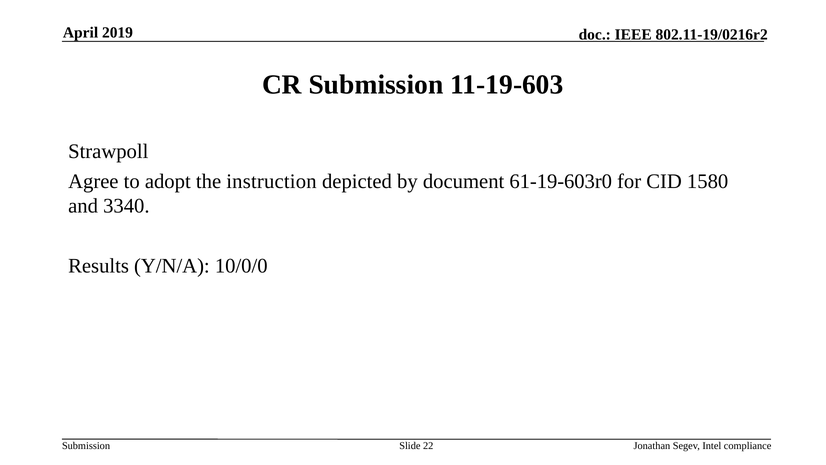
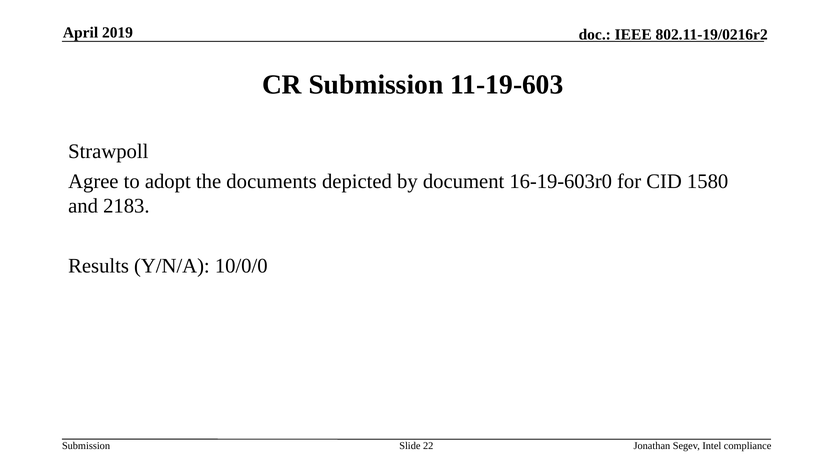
instruction: instruction -> documents
61-19-603r0: 61-19-603r0 -> 16-19-603r0
3340: 3340 -> 2183
